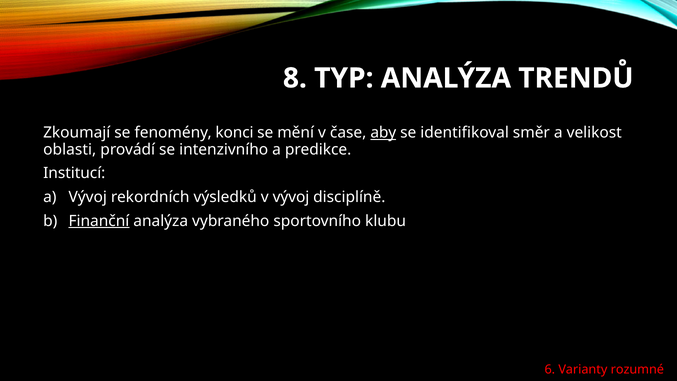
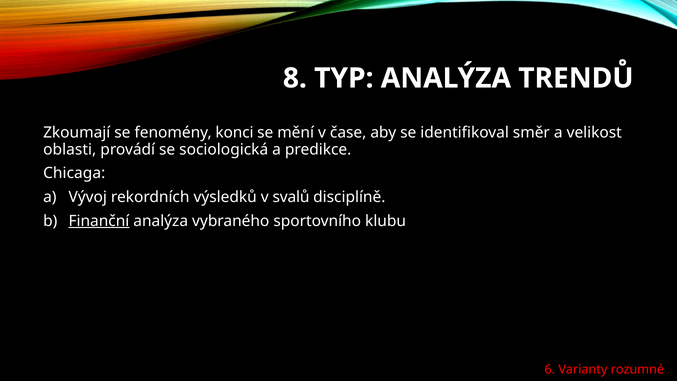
aby underline: present -> none
intenzivního: intenzivního -> sociologická
Institucí: Institucí -> Chicaga
v vývoj: vývoj -> svalů
